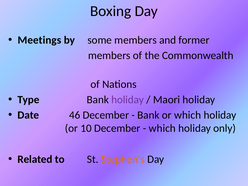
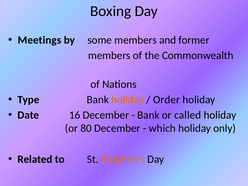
holiday at (128, 100) colour: purple -> orange
Maori: Maori -> Order
46: 46 -> 16
or which: which -> called
10: 10 -> 80
